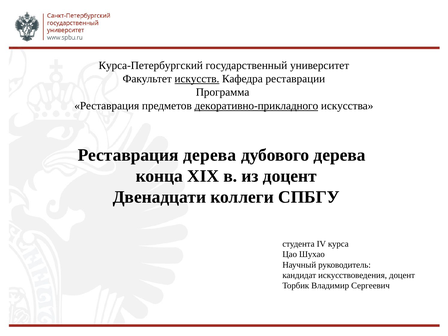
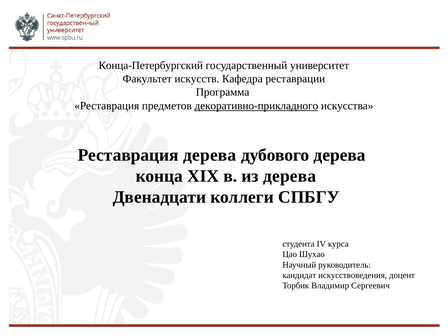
Курса-Петербургский: Курса-Петербургский -> Конца-Петербургский
искусств underline: present -> none
из доцент: доцент -> дерева
